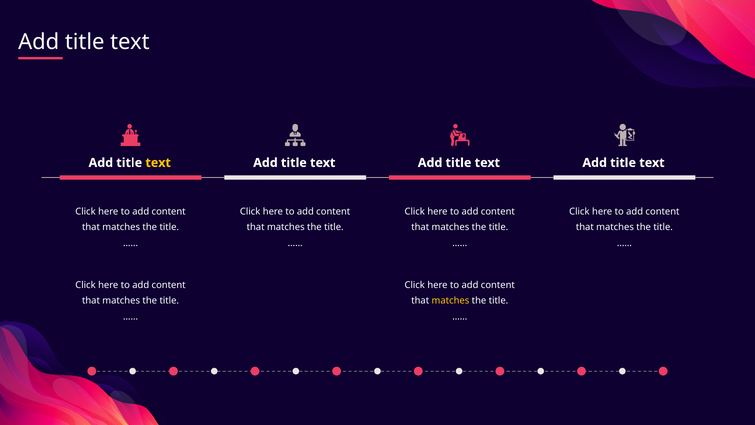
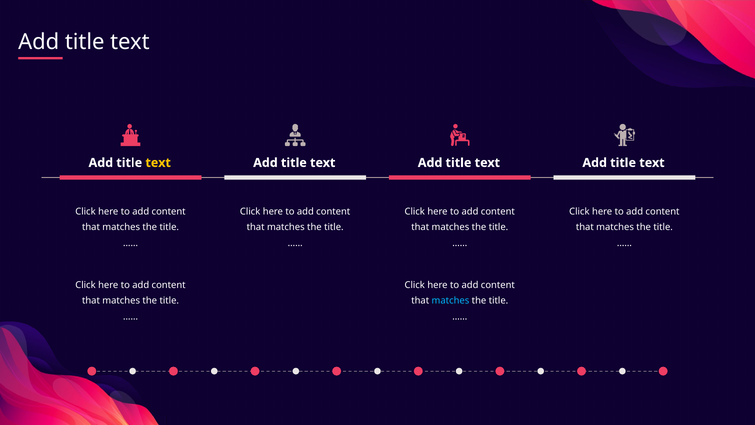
matches at (450, 301) colour: yellow -> light blue
